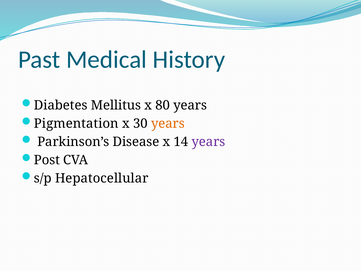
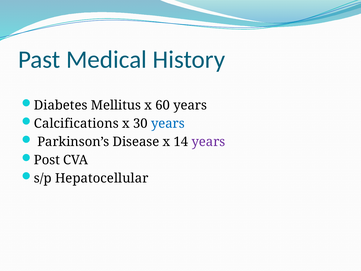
80: 80 -> 60
Pigmentation: Pigmentation -> Calcifications
years at (168, 123) colour: orange -> blue
